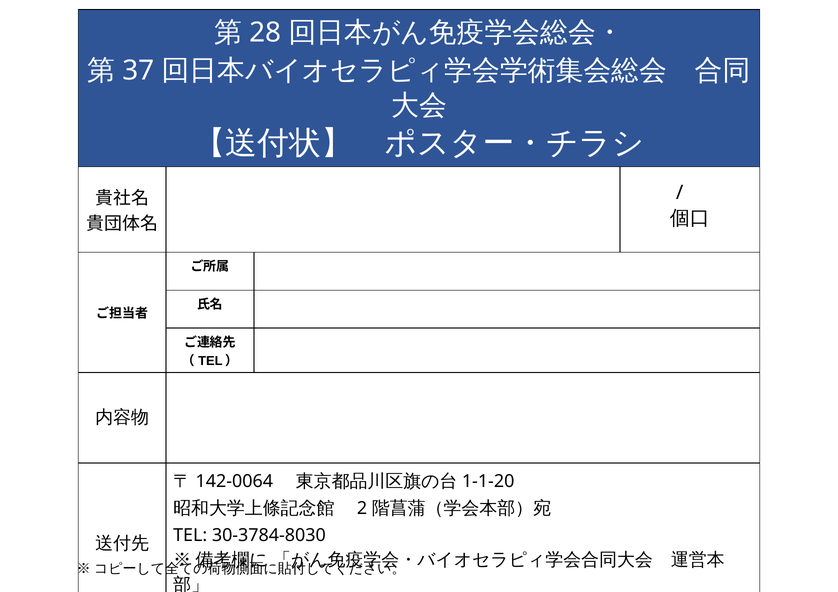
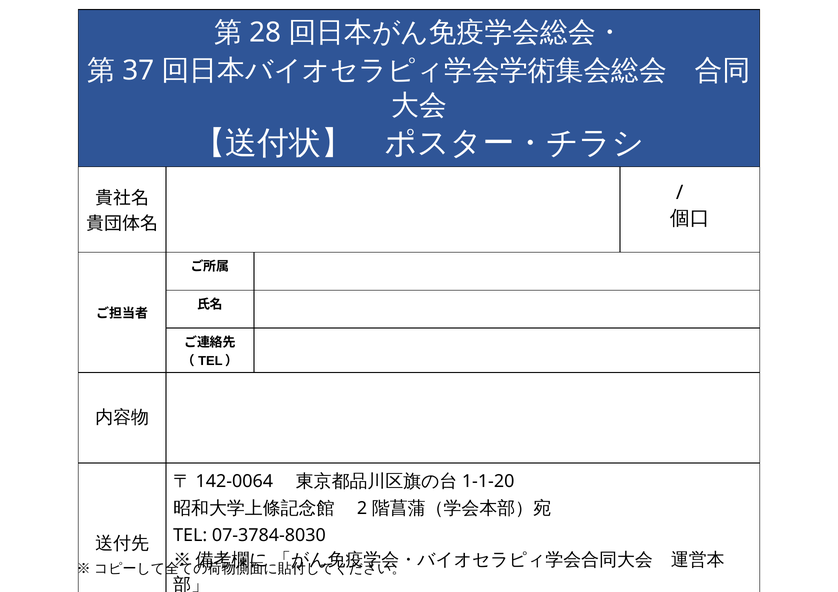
30-3784-8030: 30-3784-8030 -> 07-3784-8030
